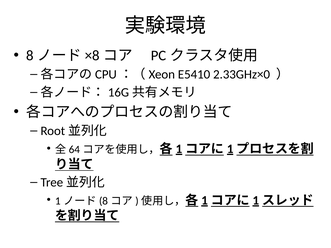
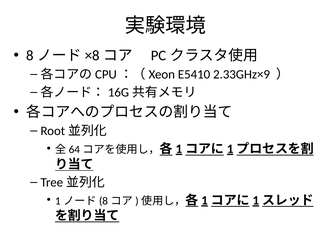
2.33GHz×0: 2.33GHz×0 -> 2.33GHz×9
